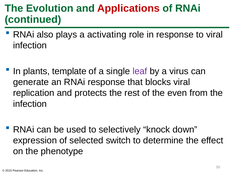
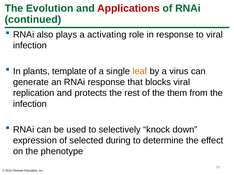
leaf colour: purple -> orange
even: even -> them
switch: switch -> during
